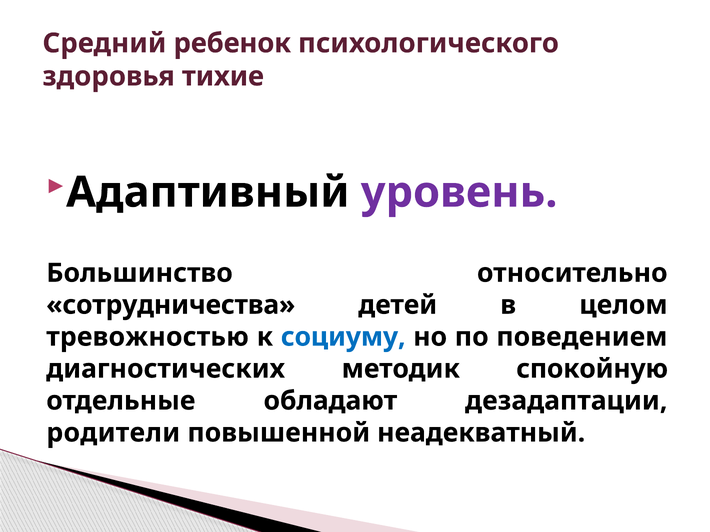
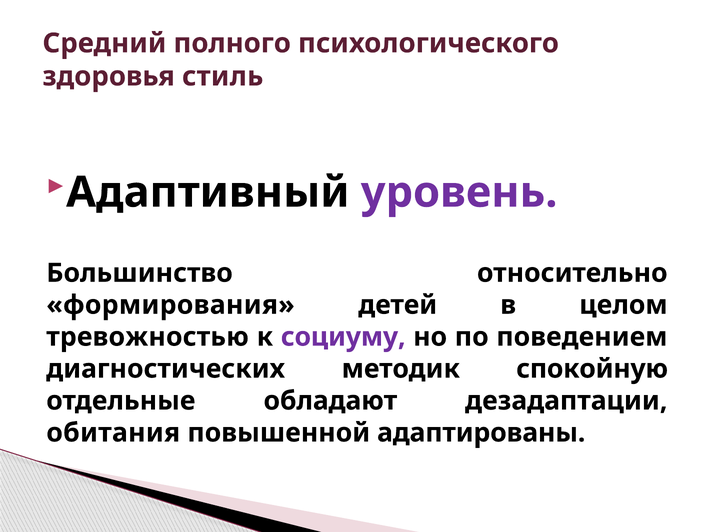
ребенок: ребенок -> полного
тихие: тихие -> стиль
сотрудничества: сотрудничества -> формирования
социуму colour: blue -> purple
родители: родители -> обитания
неадекватный: неадекватный -> адаптированы
